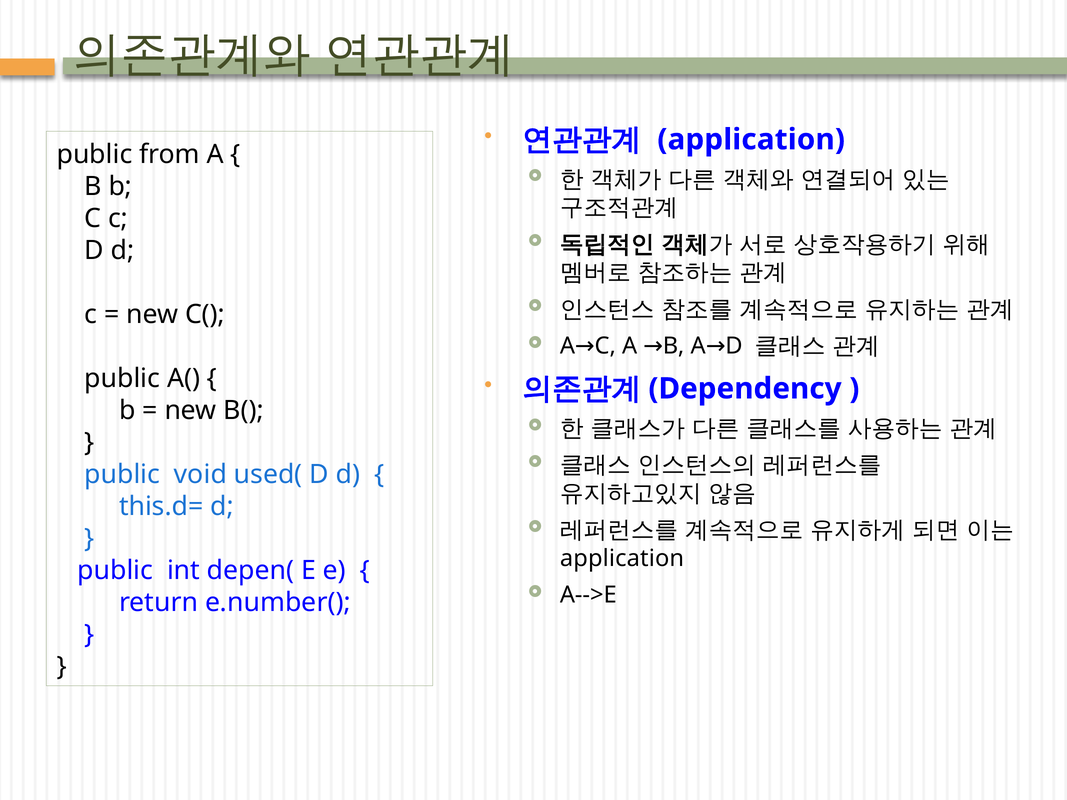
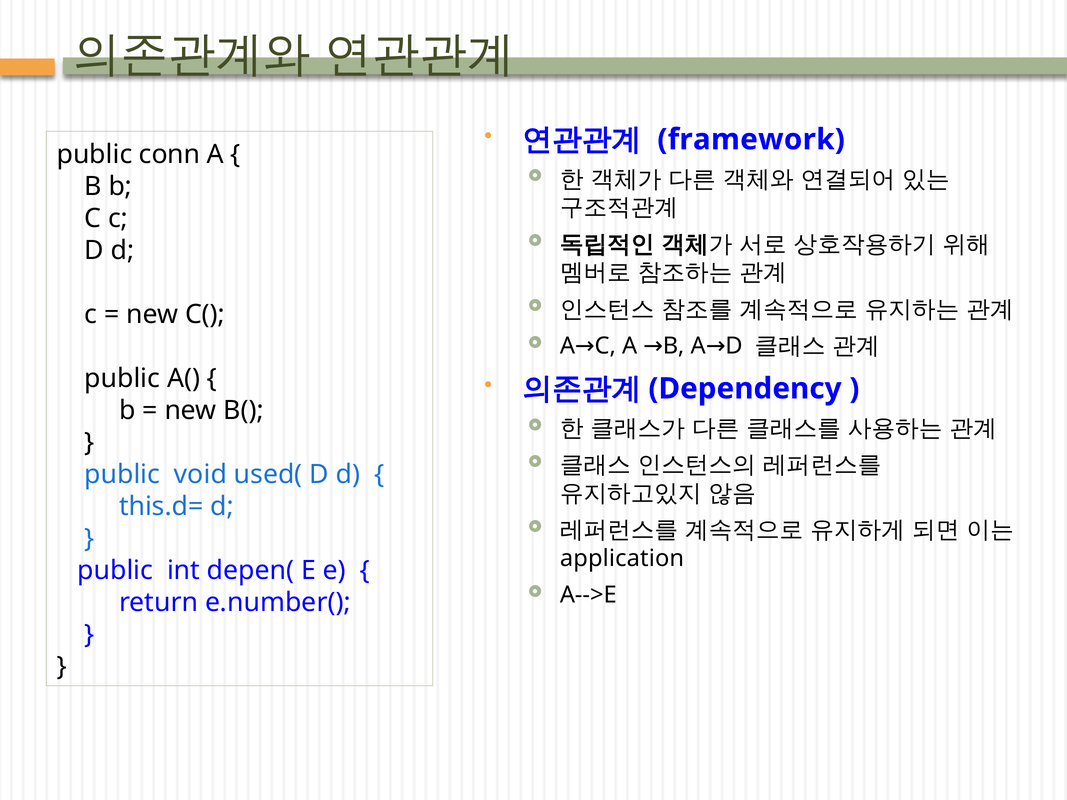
application at (751, 140): application -> framework
from: from -> conn
